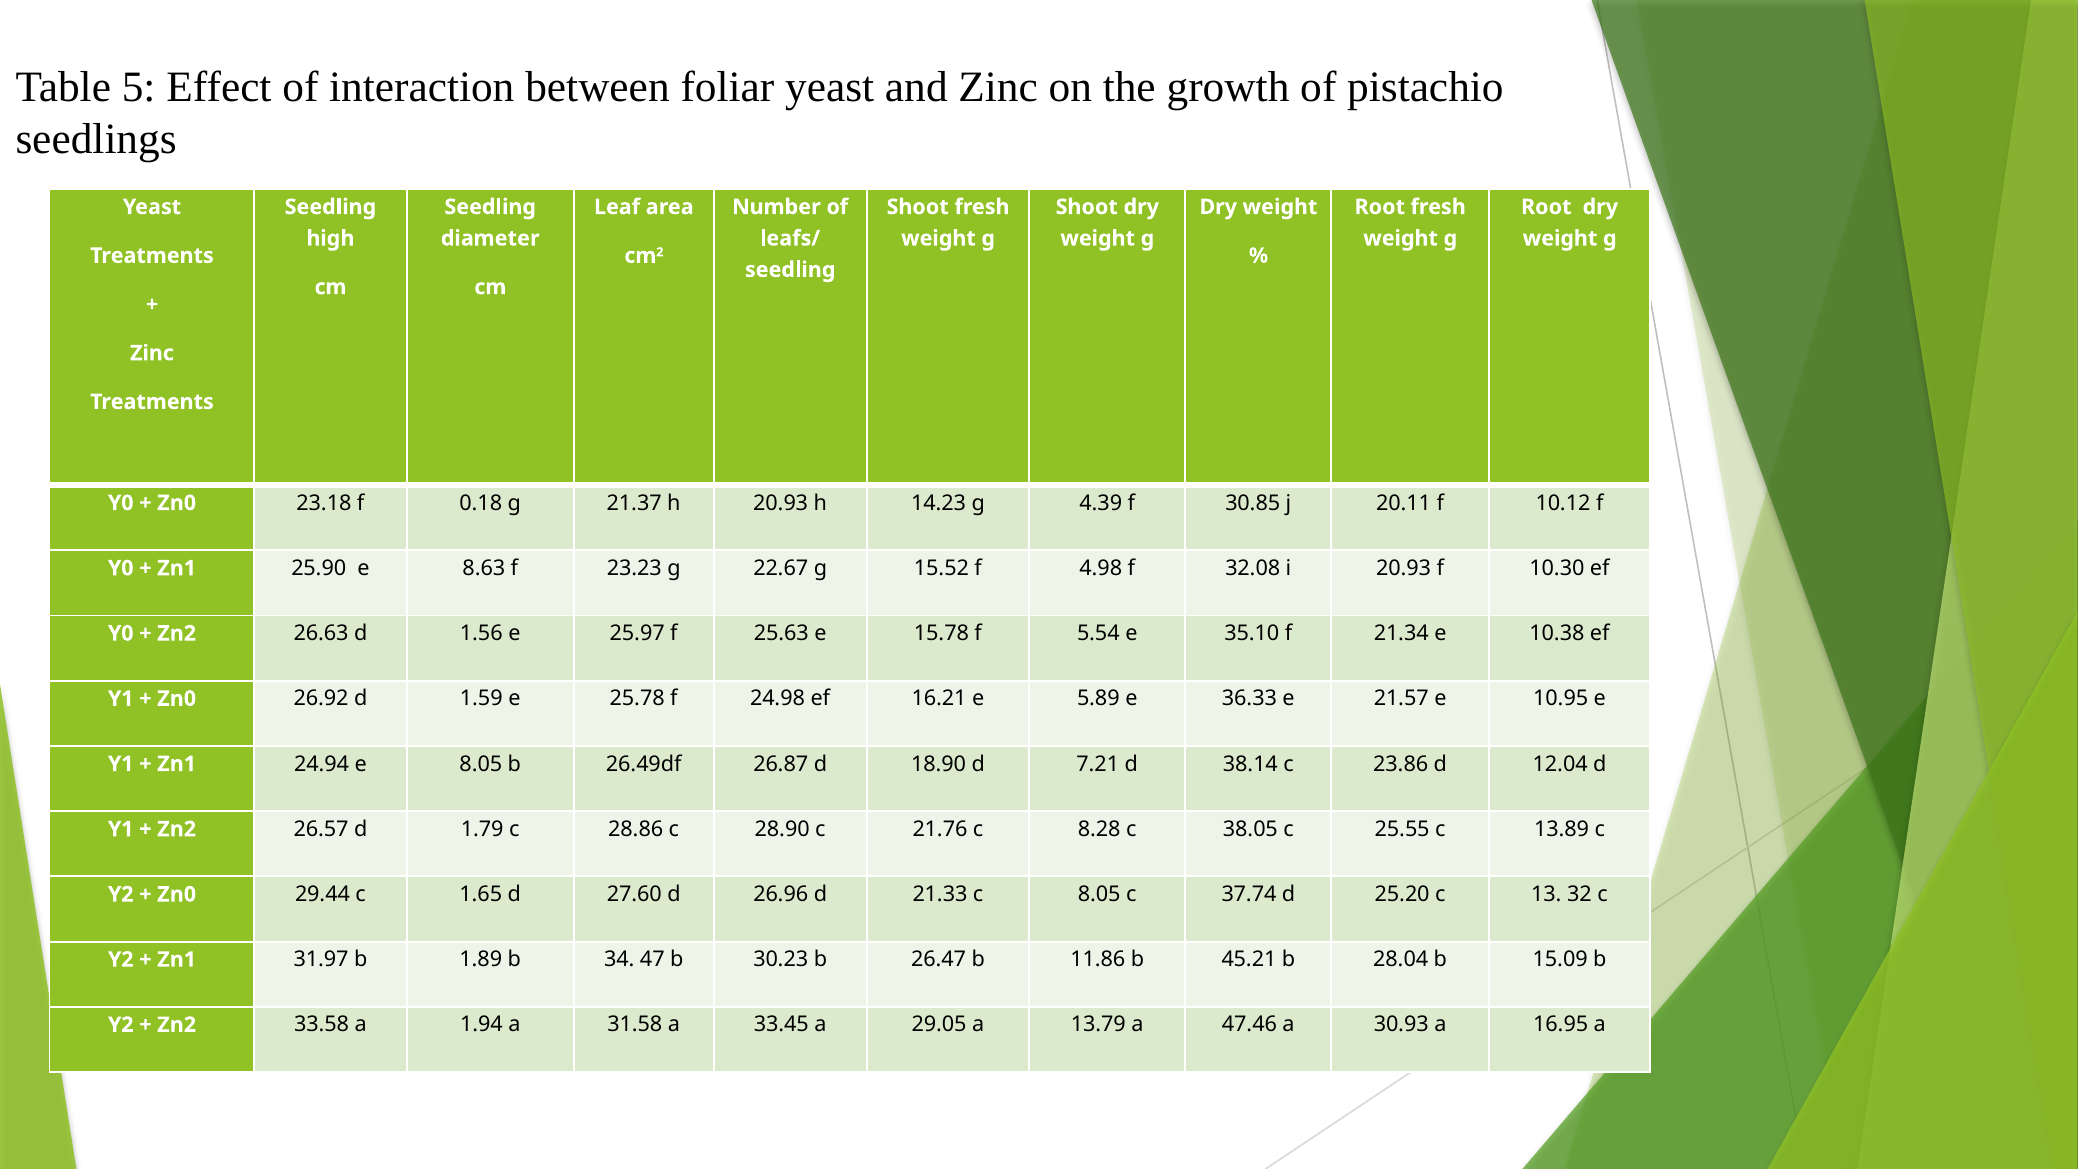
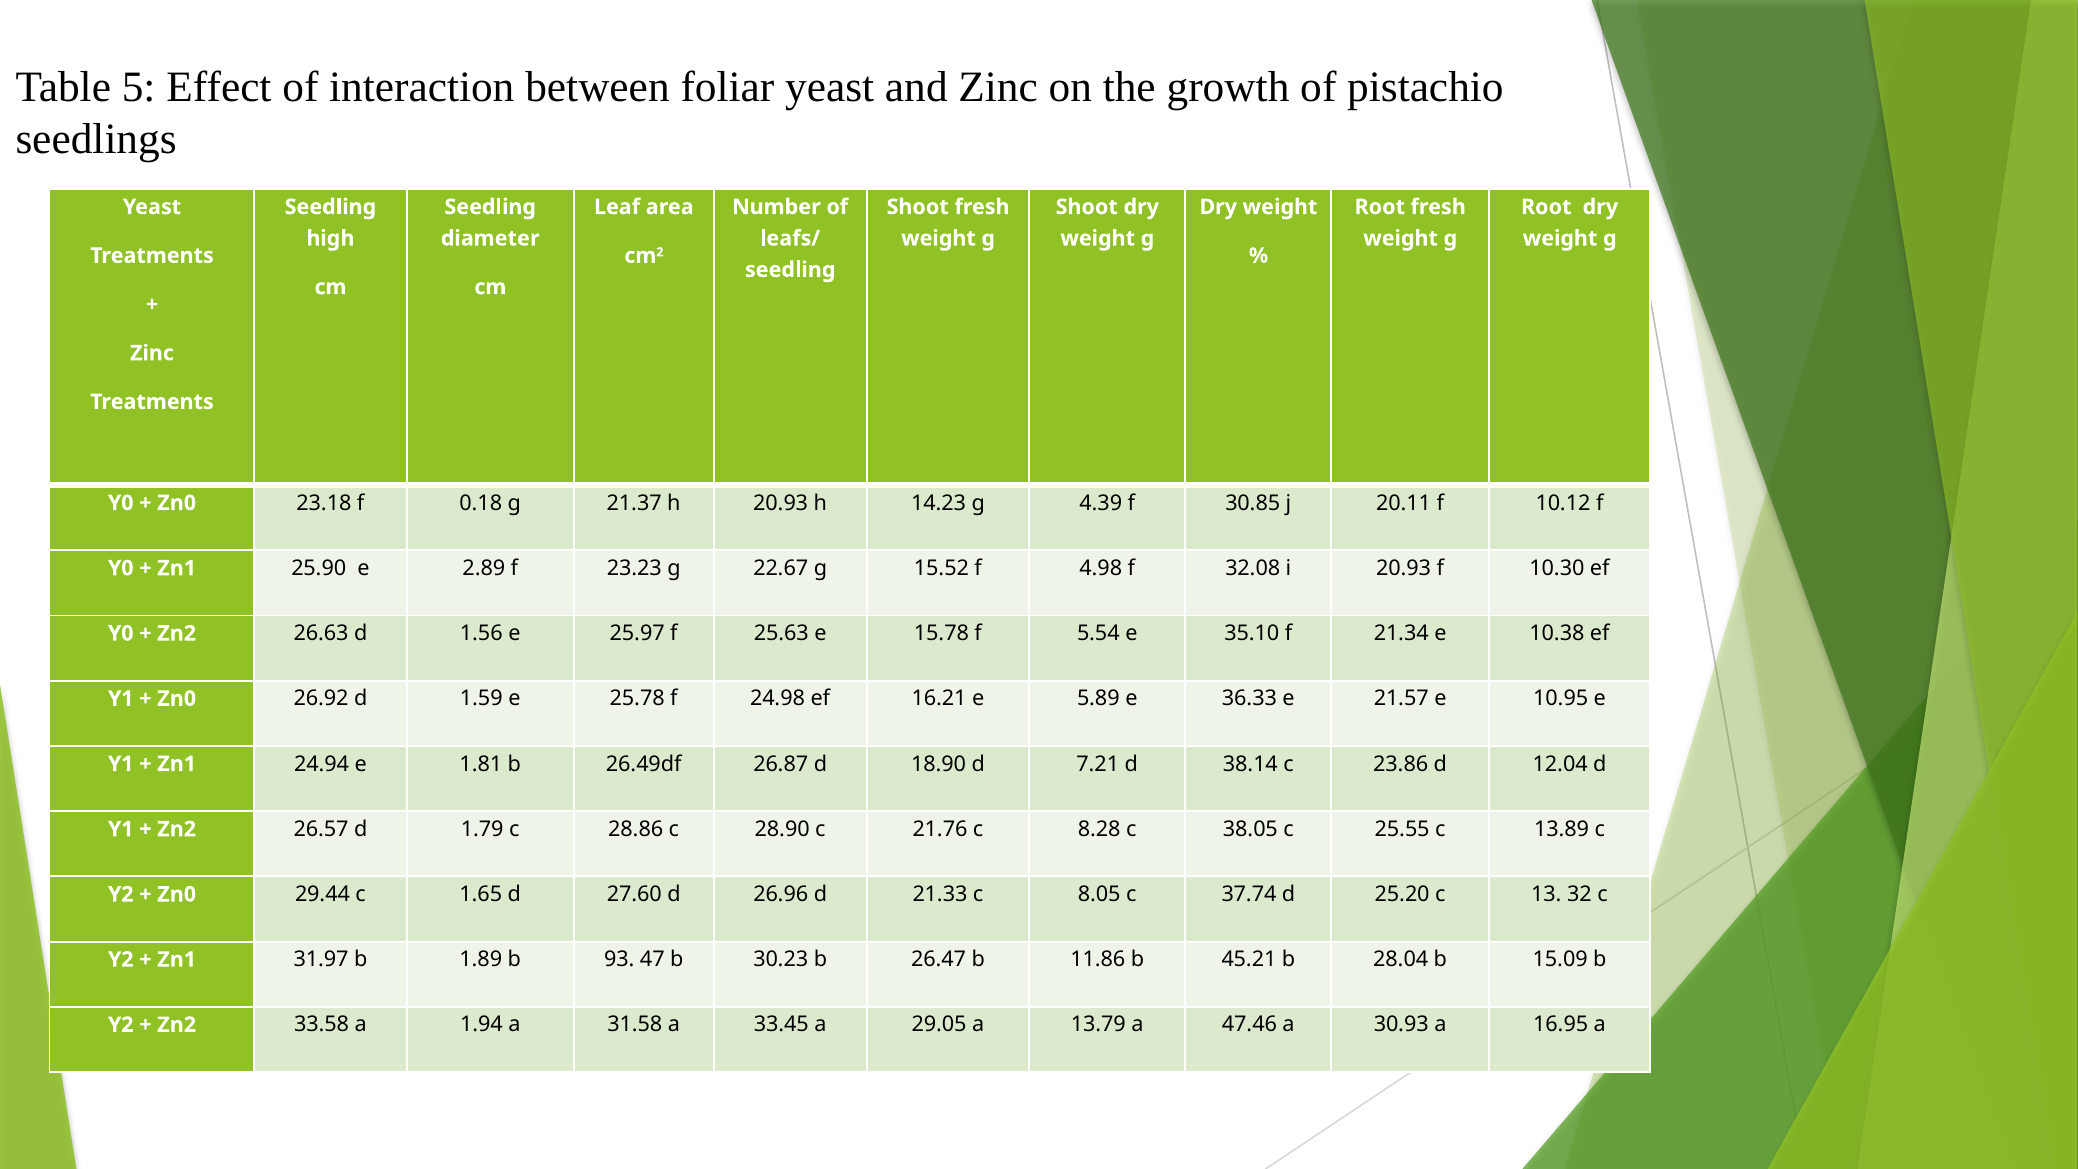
8.63: 8.63 -> 2.89
e 8.05: 8.05 -> 1.81
34: 34 -> 93
